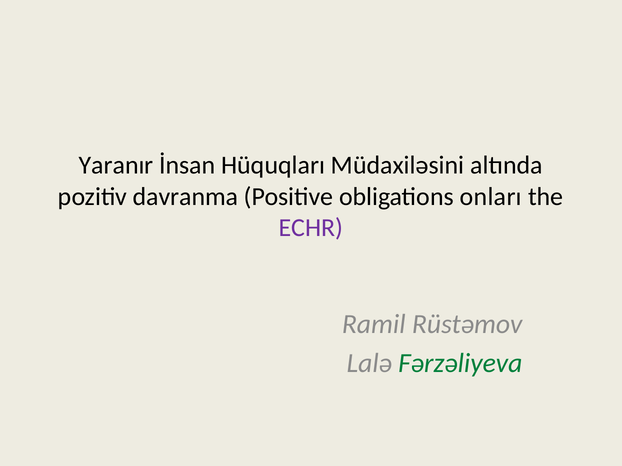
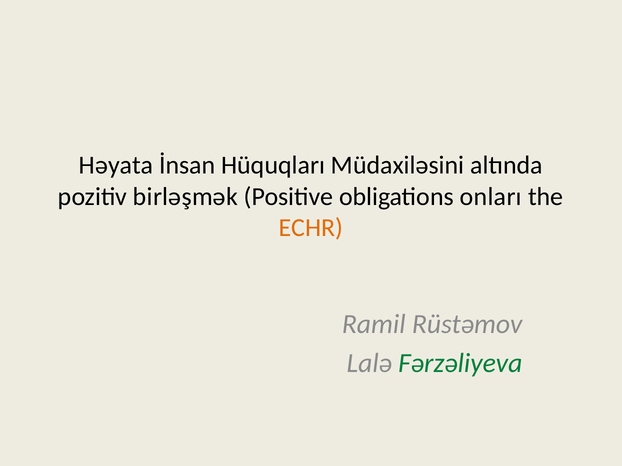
Yaranır: Yaranır -> Həyata
davranma: davranma -> birləşmək
ECHR colour: purple -> orange
